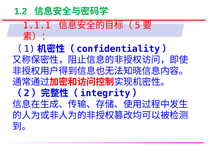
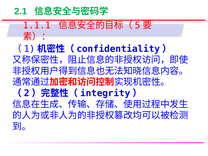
1.2: 1.2 -> 2.1
